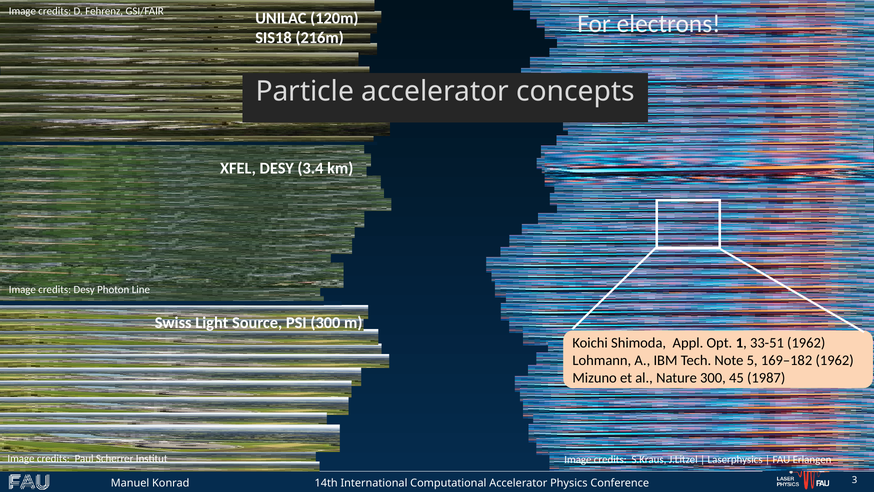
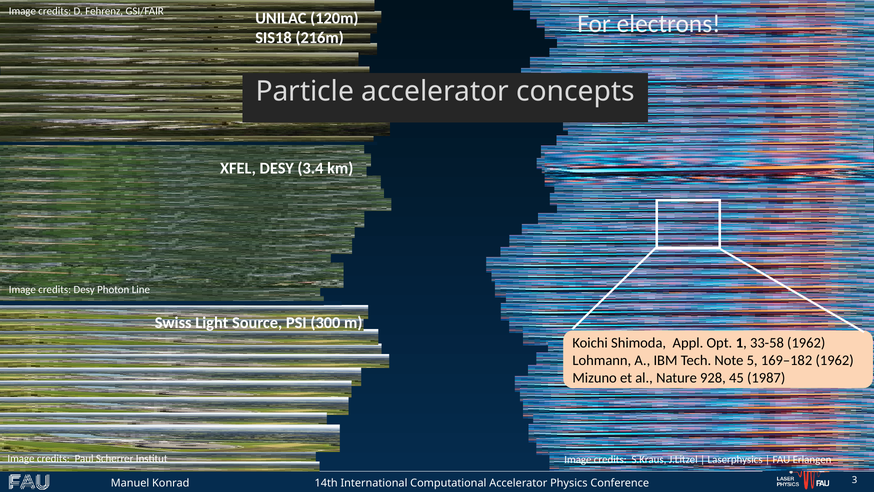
33-51: 33-51 -> 33-58
Nature 300: 300 -> 928
